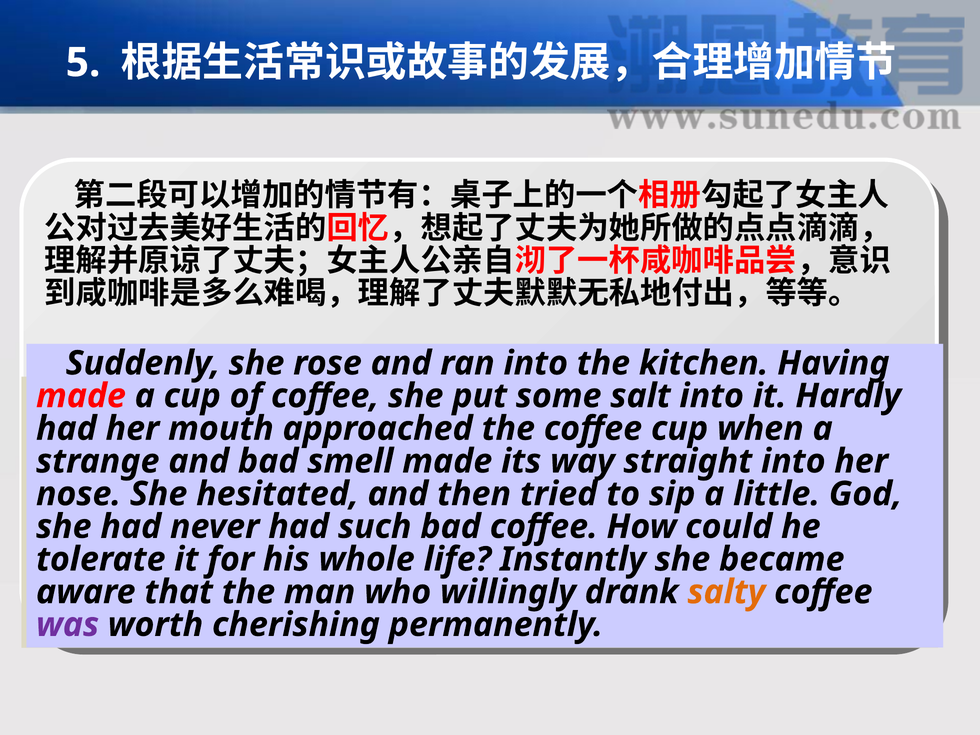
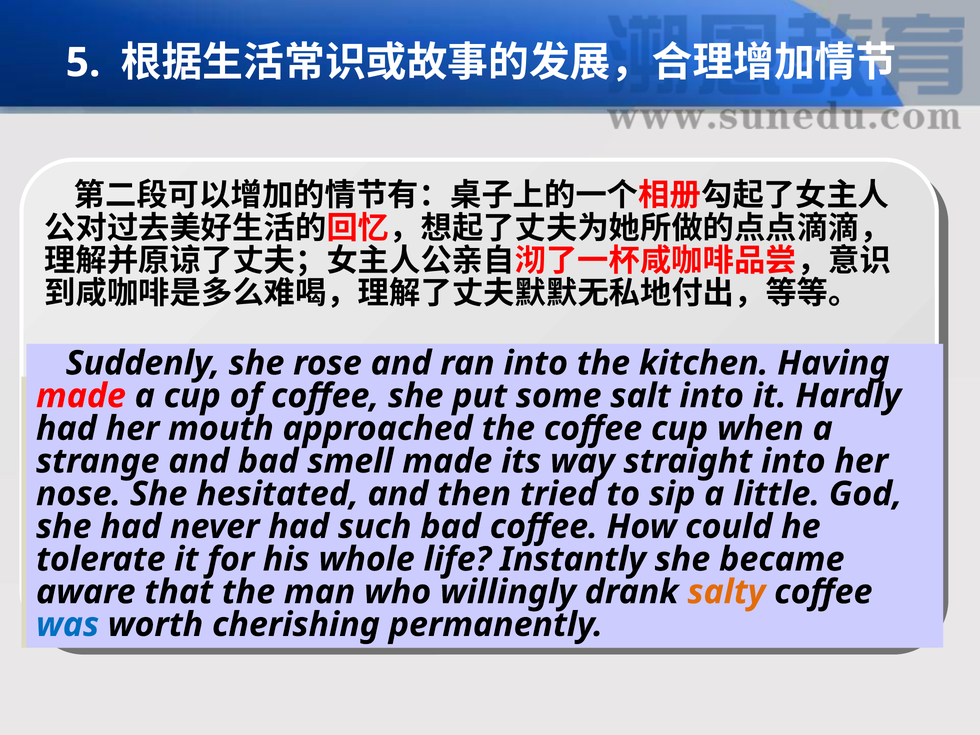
was colour: purple -> blue
